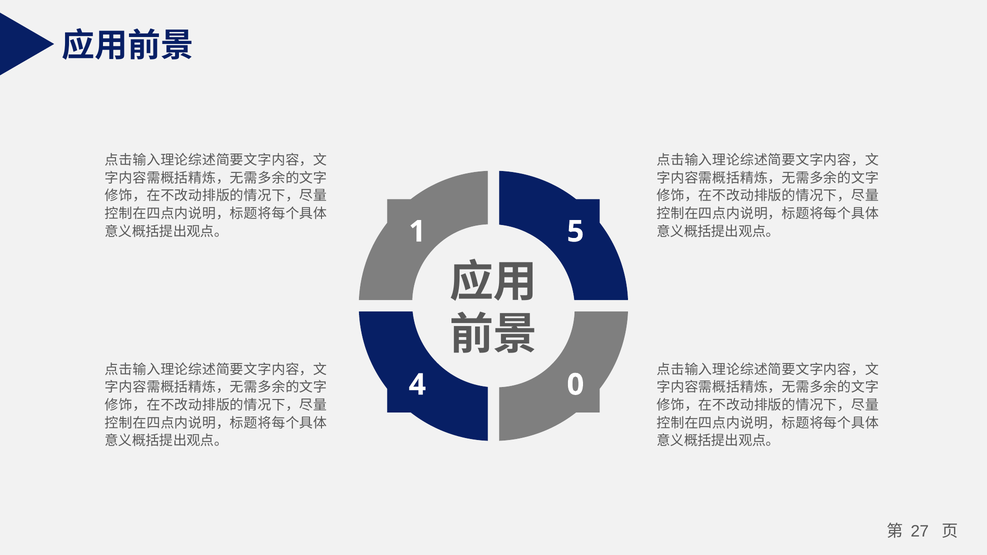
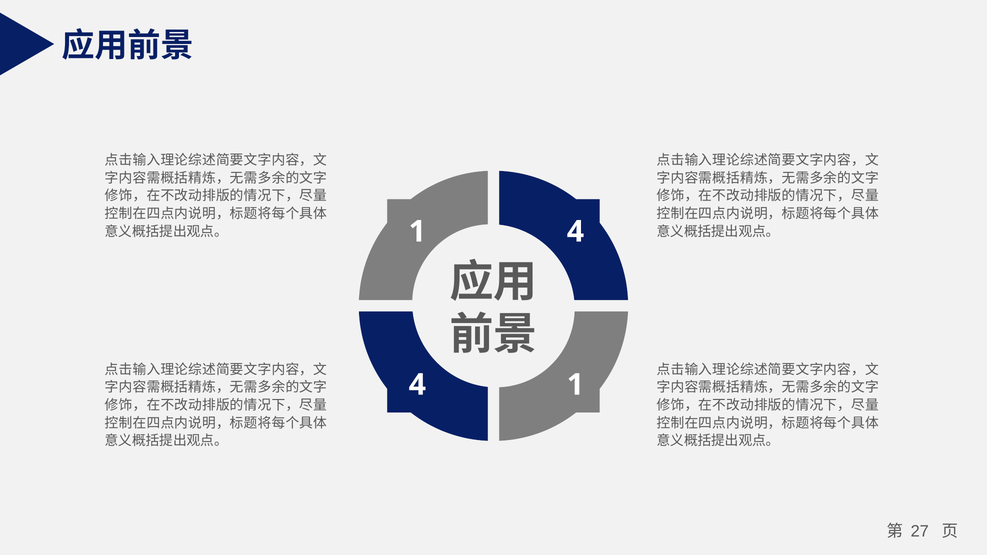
1 5: 5 -> 4
4 0: 0 -> 1
